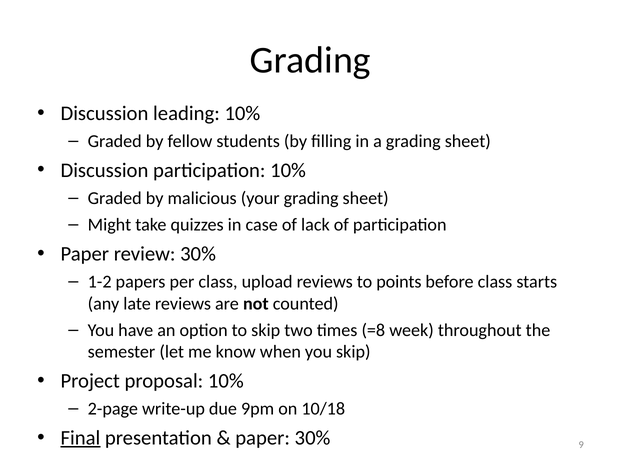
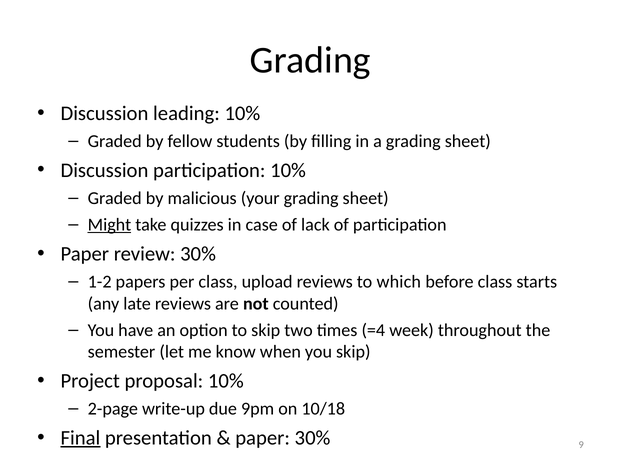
Might underline: none -> present
points: points -> which
=8: =8 -> =4
